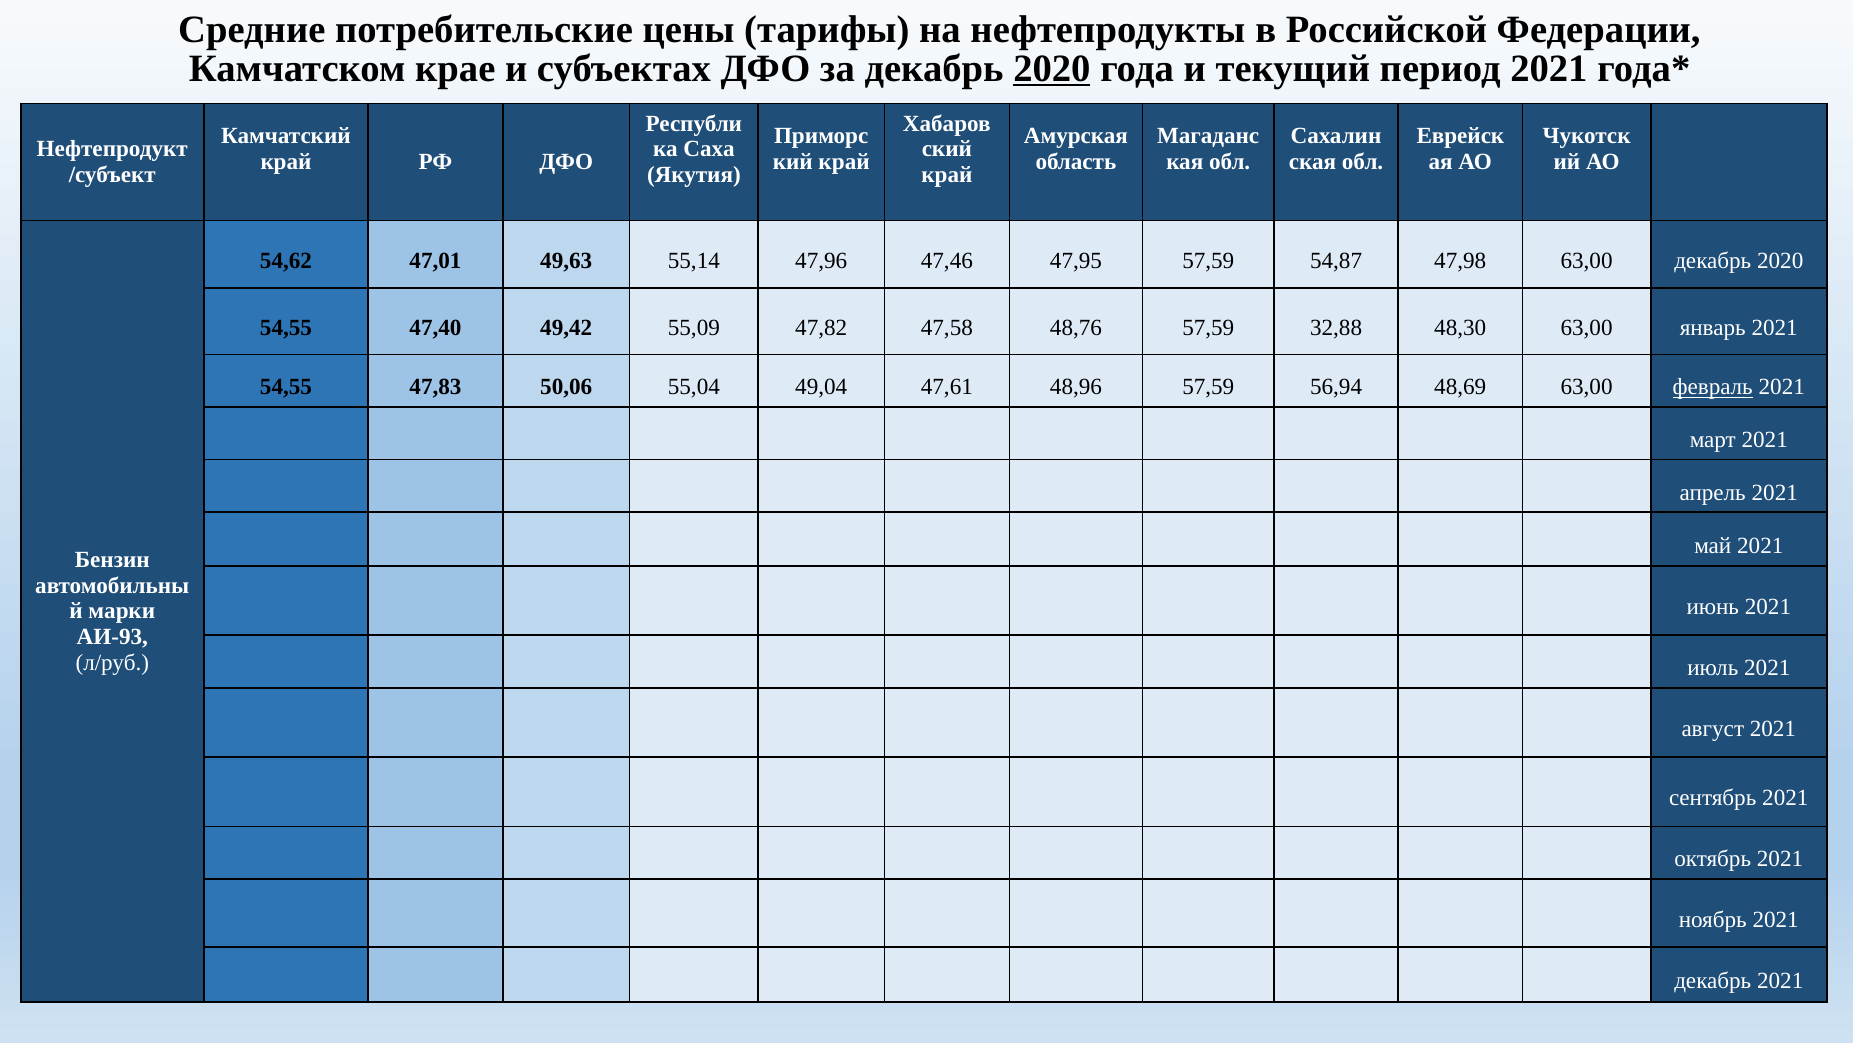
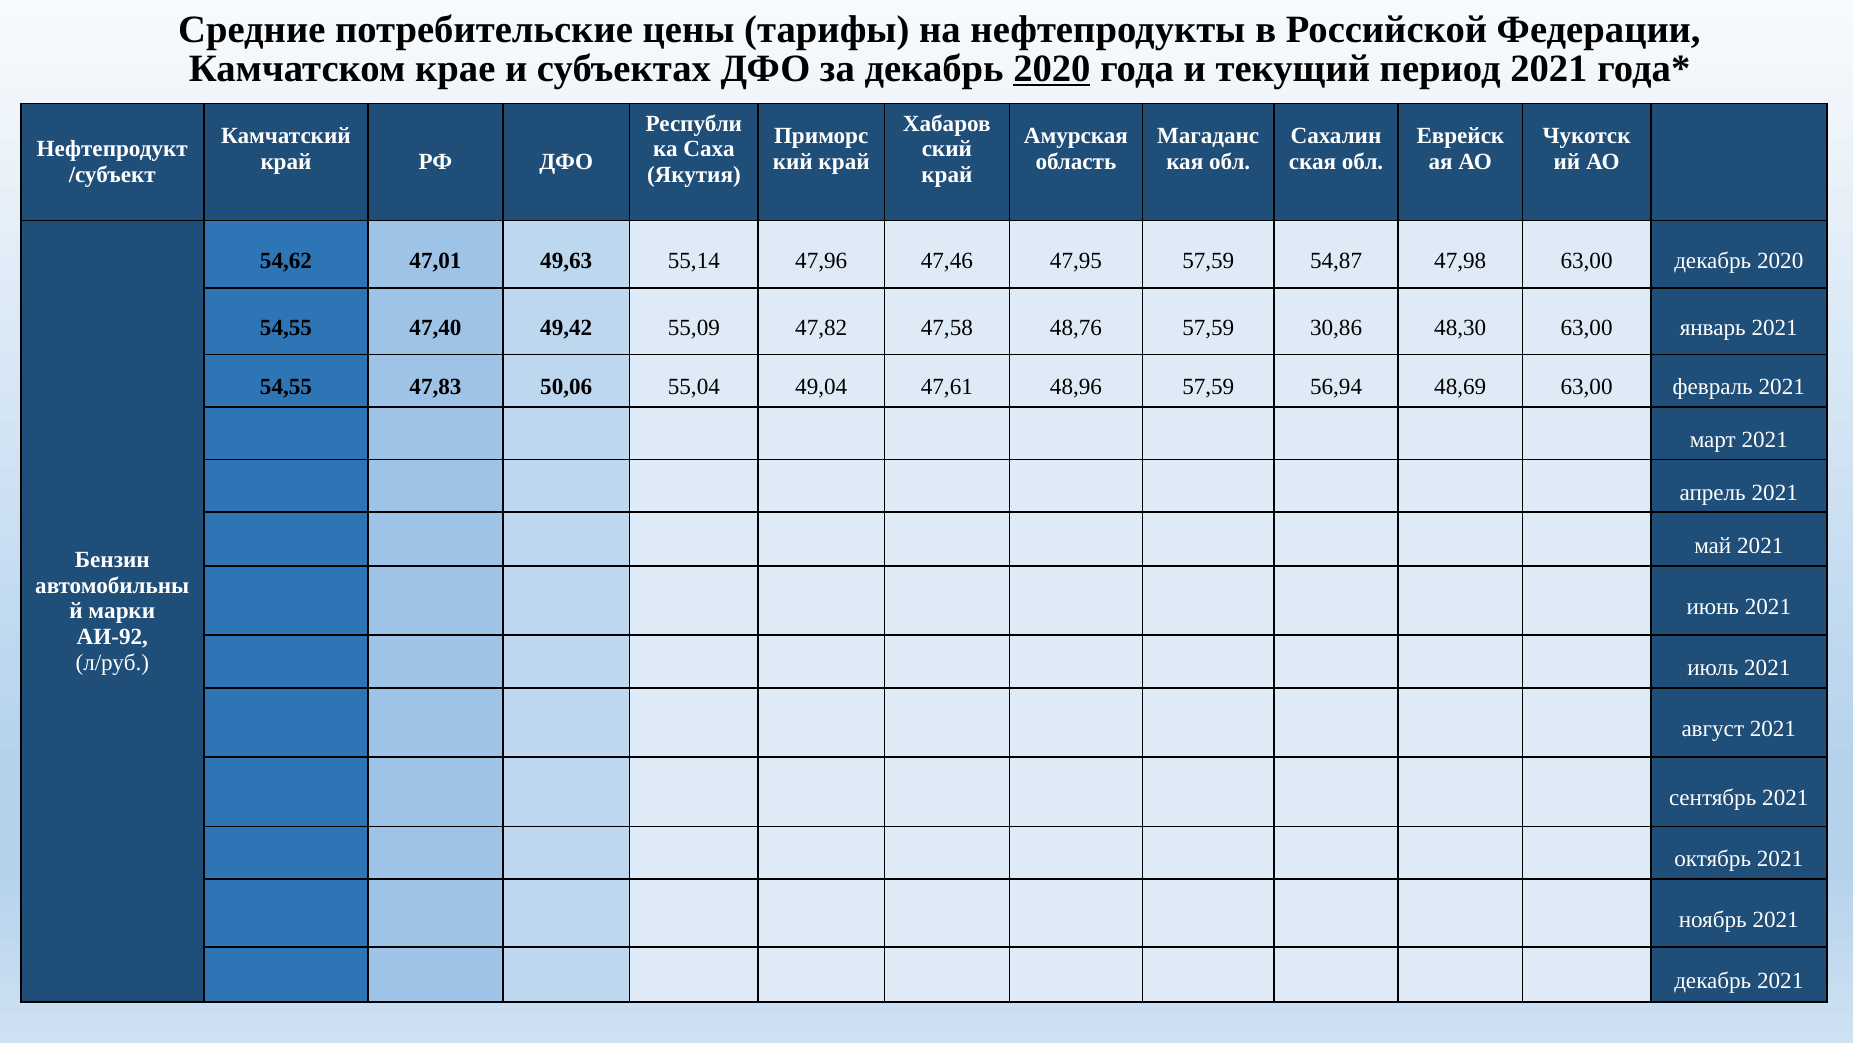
32,88: 32,88 -> 30,86
февраль underline: present -> none
АИ-93: АИ-93 -> АИ-92
